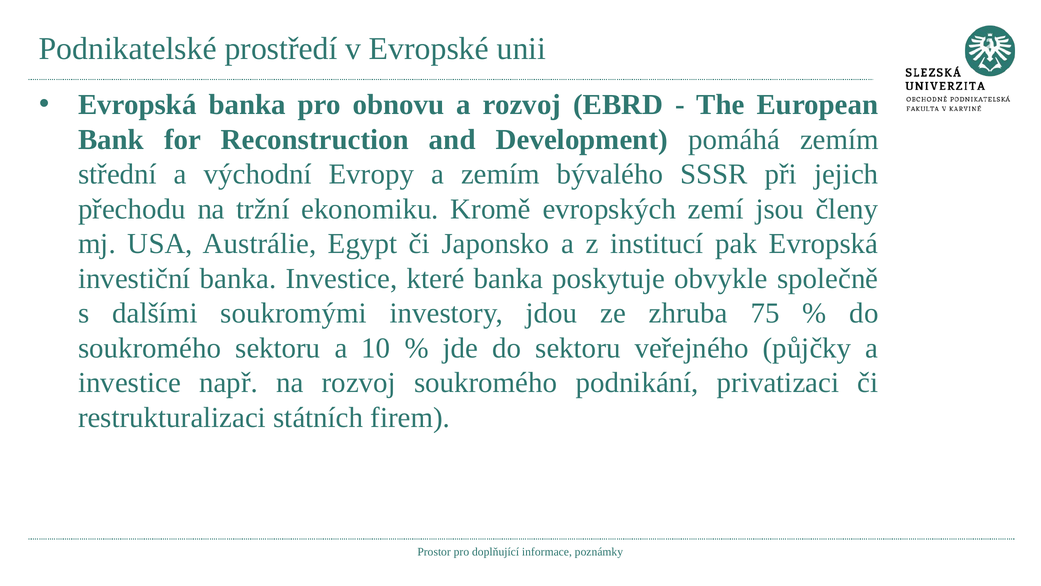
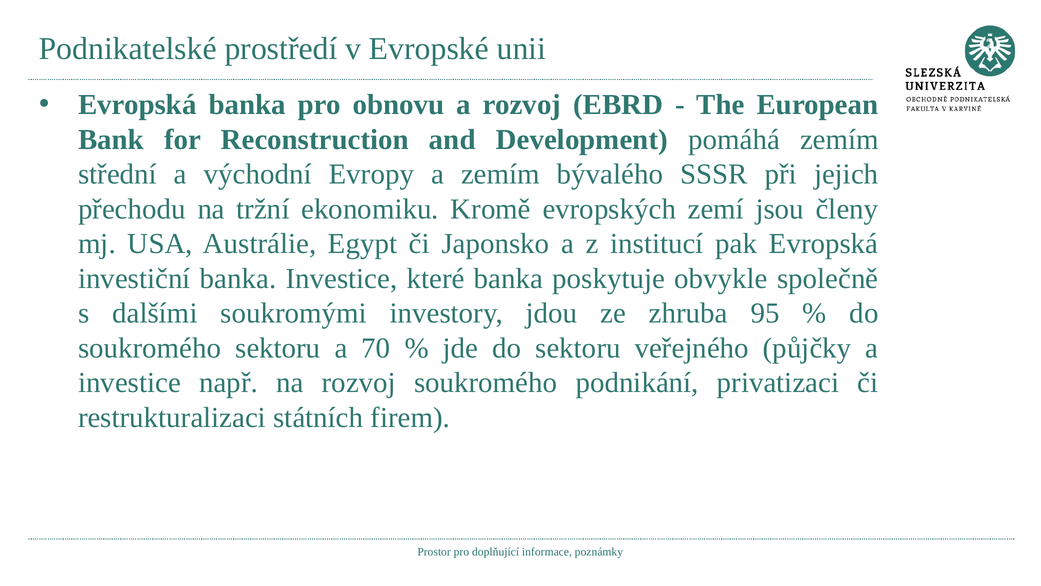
75: 75 -> 95
10: 10 -> 70
